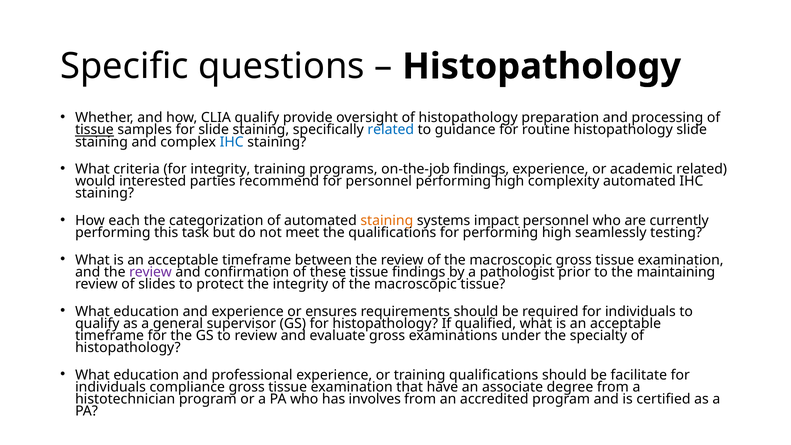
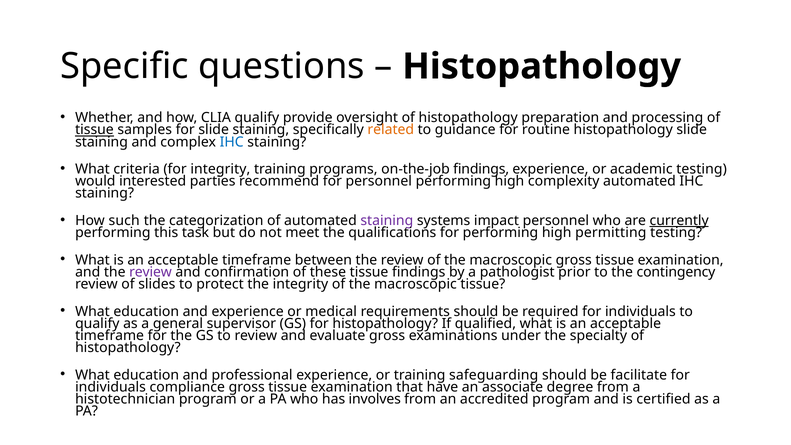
related at (391, 130) colour: blue -> orange
academic related: related -> testing
each: each -> such
staining at (387, 221) colour: orange -> purple
currently underline: none -> present
seamlessly: seamlessly -> permitting
maintaining: maintaining -> contingency
ensures: ensures -> medical
training qualifications: qualifications -> safeguarding
